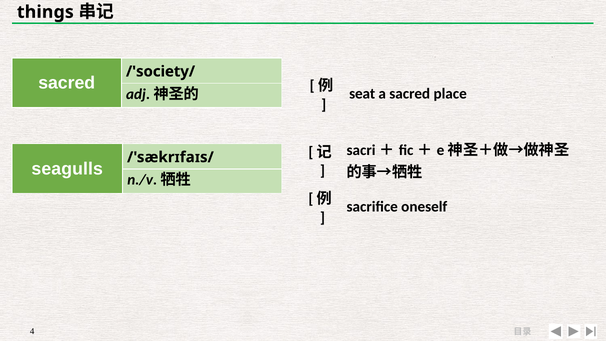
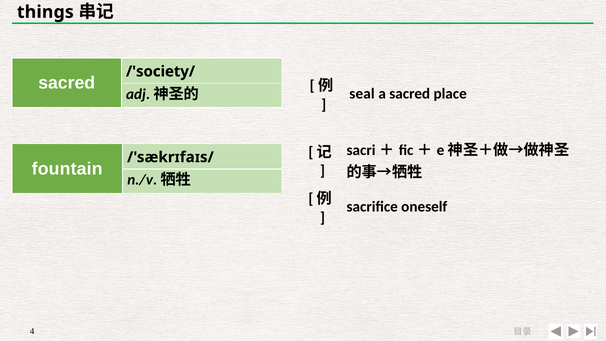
seat: seat -> seal
seagulls: seagulls -> fountain
